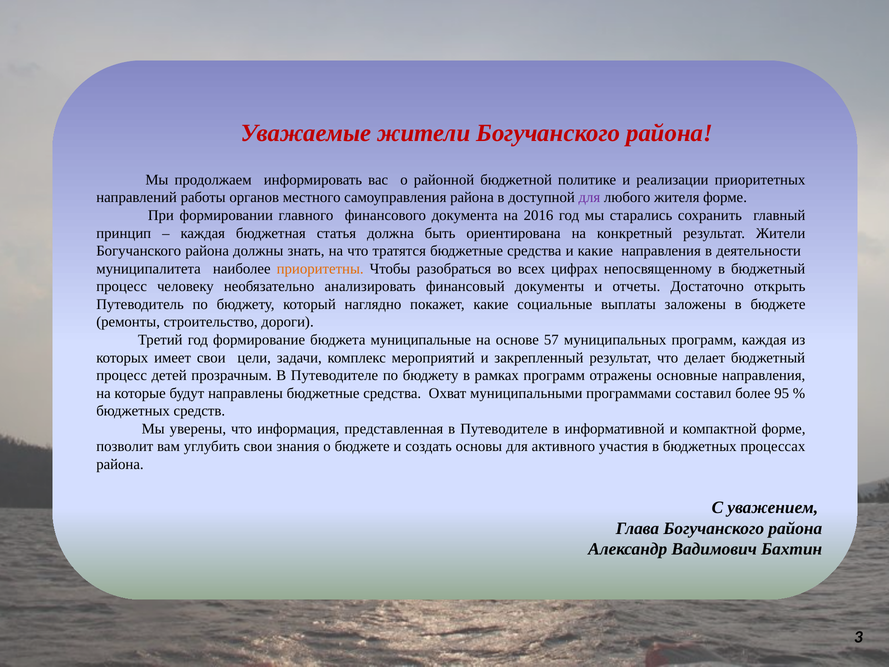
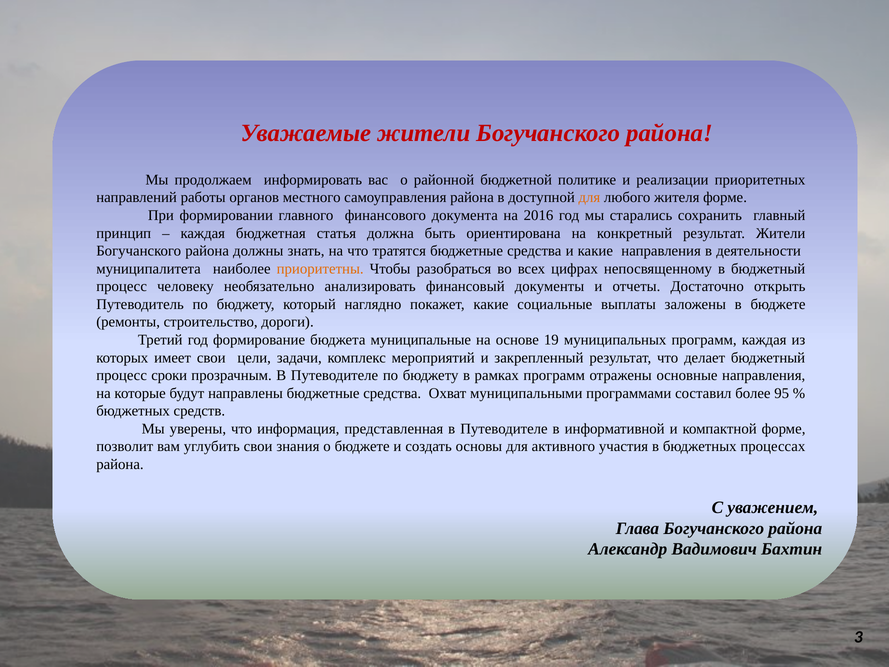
для at (589, 198) colour: purple -> orange
57: 57 -> 19
детей: детей -> сроки
